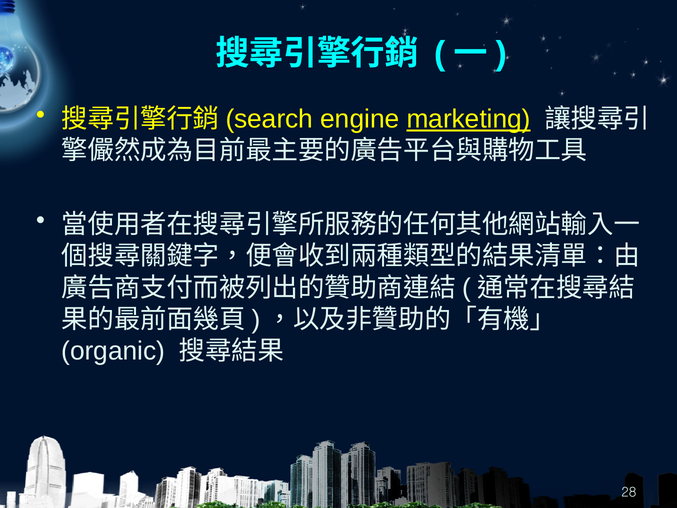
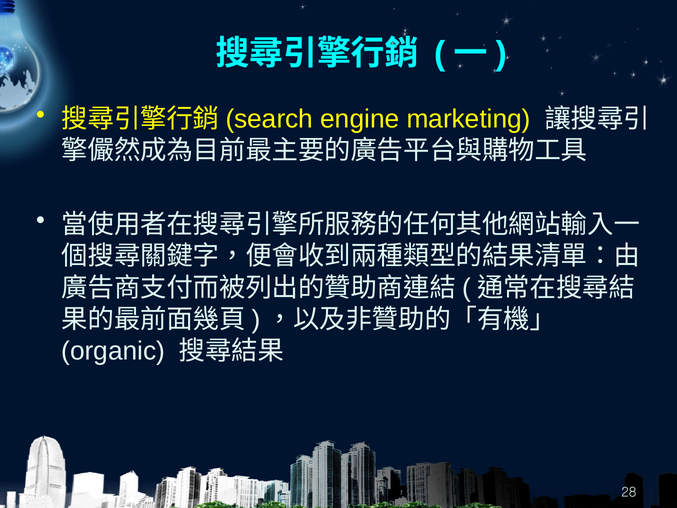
marketing underline: present -> none
